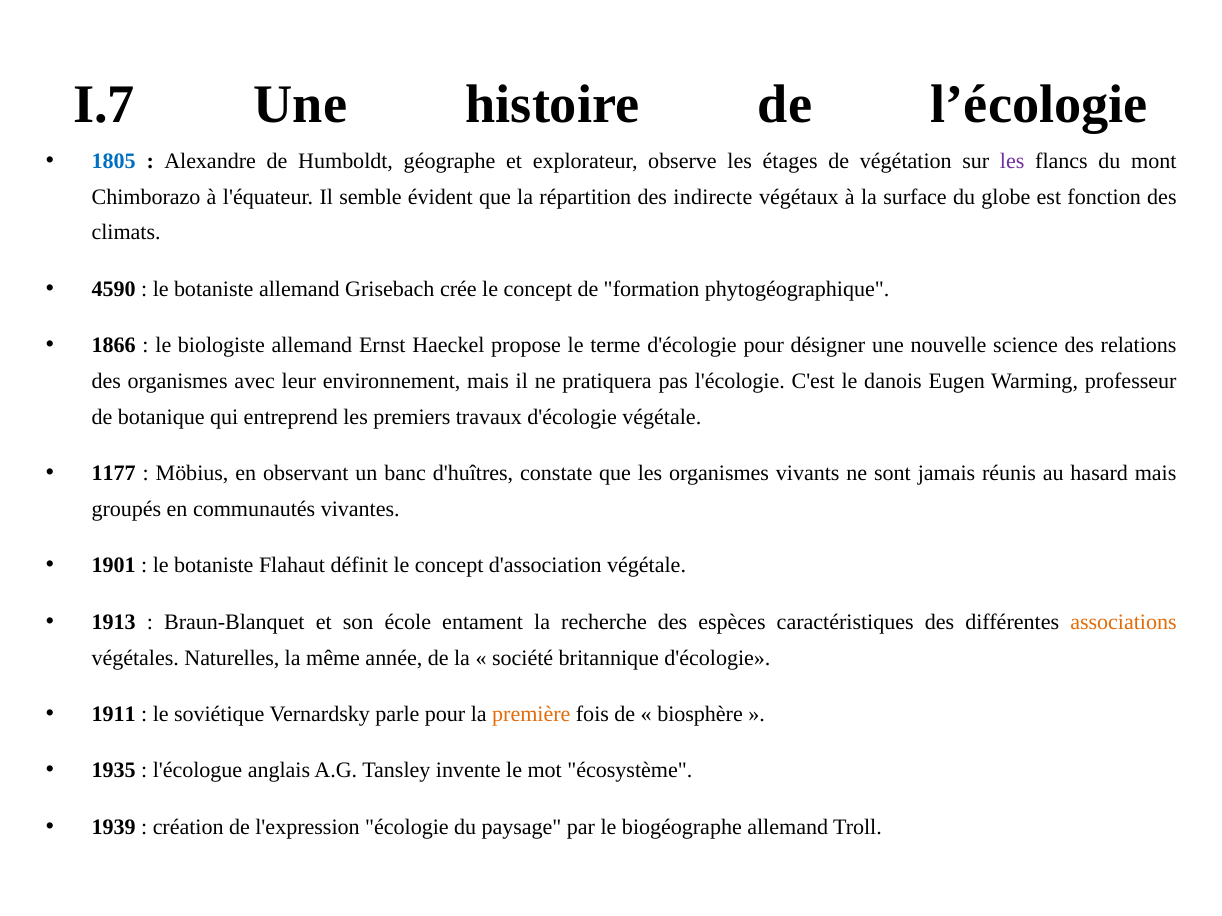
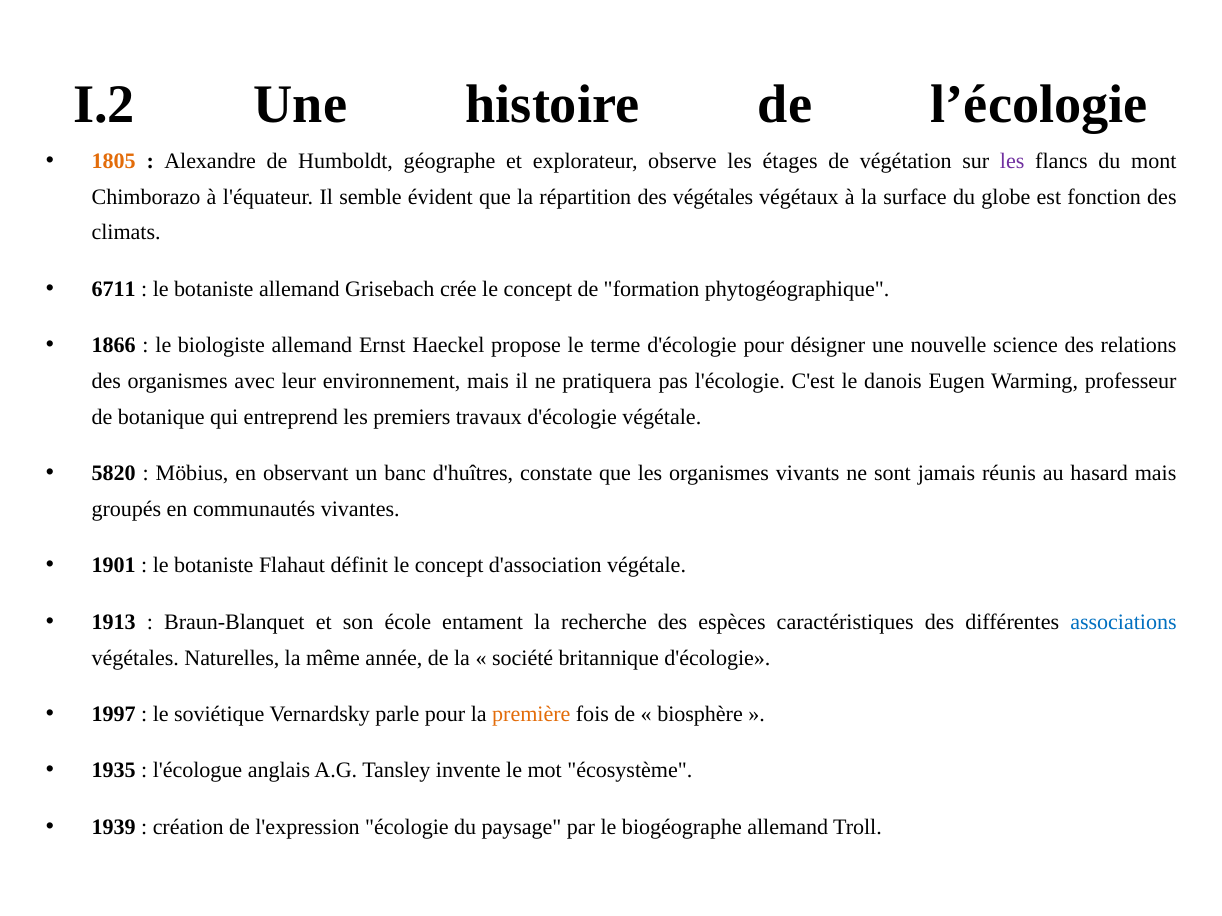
I.7: I.7 -> I.2
1805 colour: blue -> orange
des indirecte: indirecte -> végétales
4590: 4590 -> 6711
1177: 1177 -> 5820
associations colour: orange -> blue
1911: 1911 -> 1997
